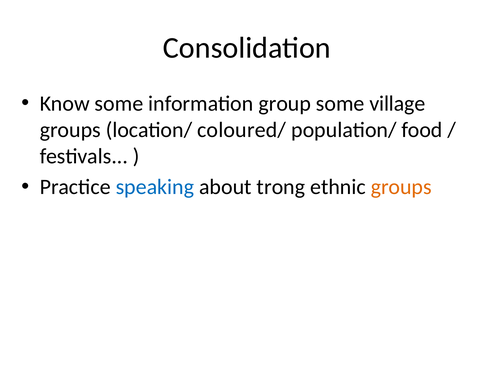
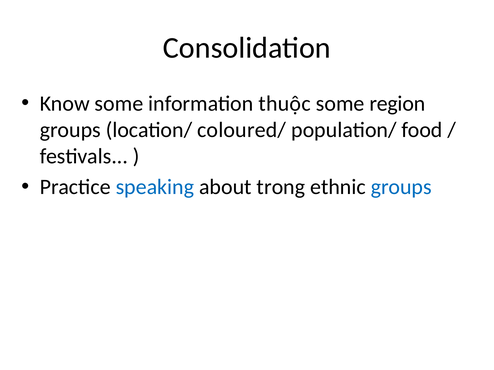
group: group -> thuộc
village: village -> region
groups at (401, 187) colour: orange -> blue
